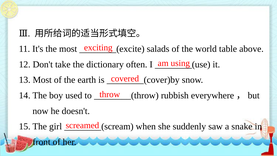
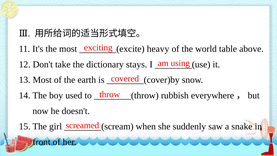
salads: salads -> heavy
often: often -> stays
